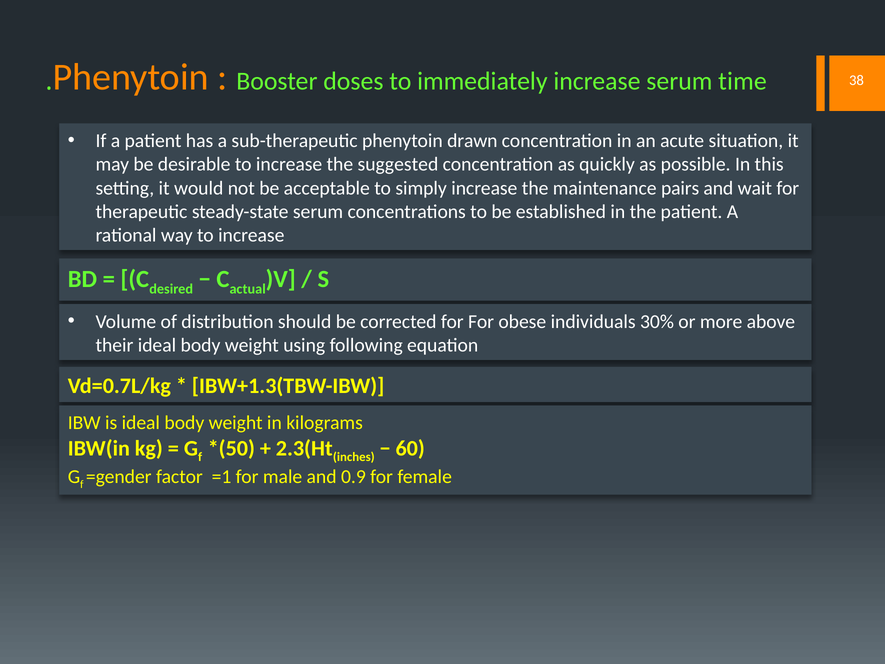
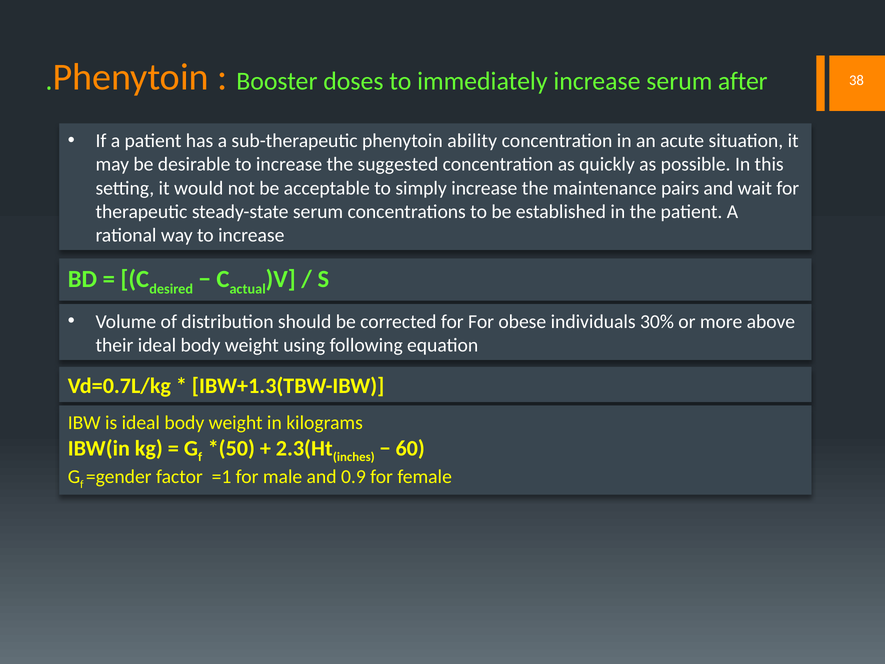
time: time -> after
drawn: drawn -> ability
